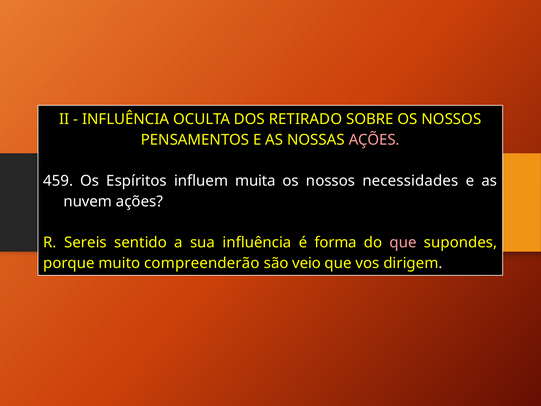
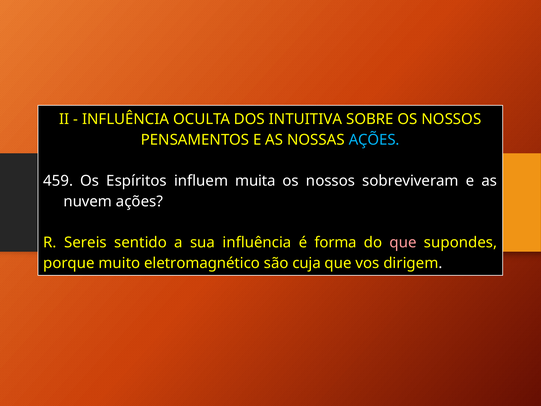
RETIRADO: RETIRADO -> INTUITIVA
AÇÕES at (374, 140) colour: pink -> light blue
necessidades: necessidades -> sobreviveram
compreenderão: compreenderão -> eletromagnético
veio: veio -> cuja
